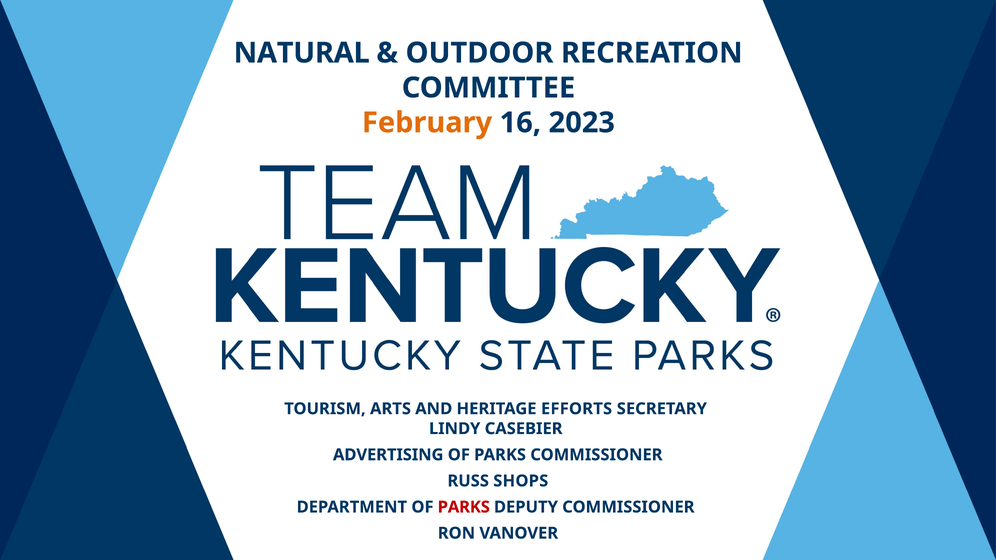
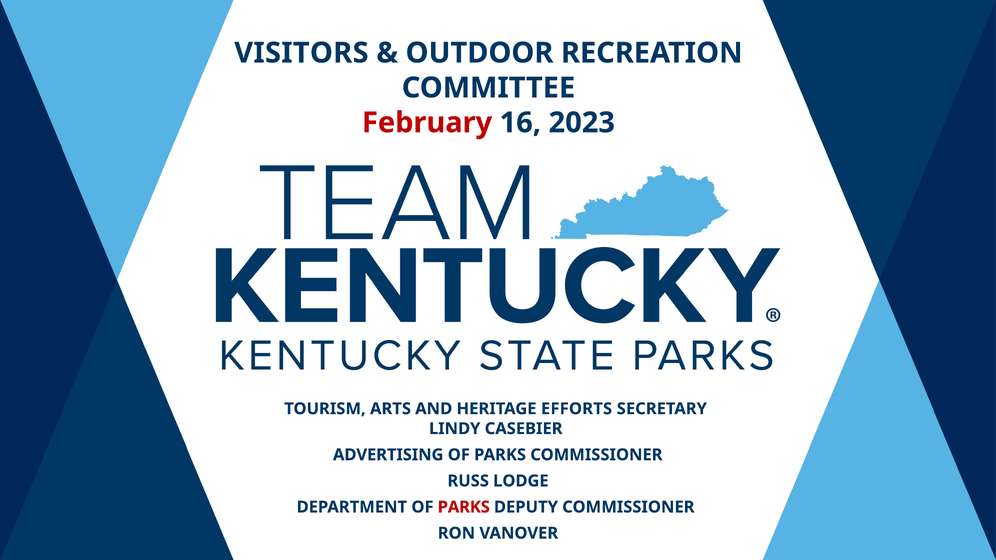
NATURAL: NATURAL -> VISITORS
February colour: orange -> red
SHOPS: SHOPS -> LODGE
